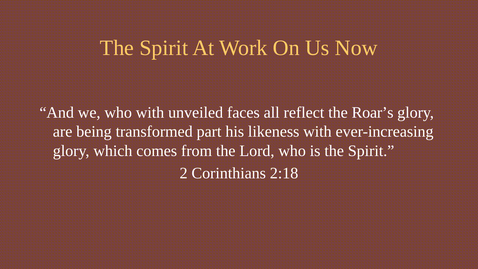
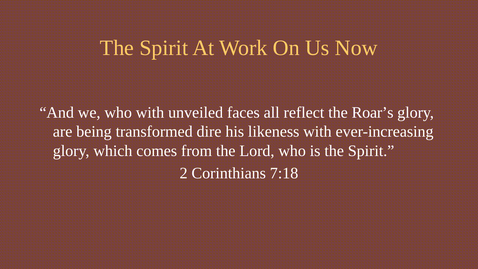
part: part -> dire
2:18: 2:18 -> 7:18
